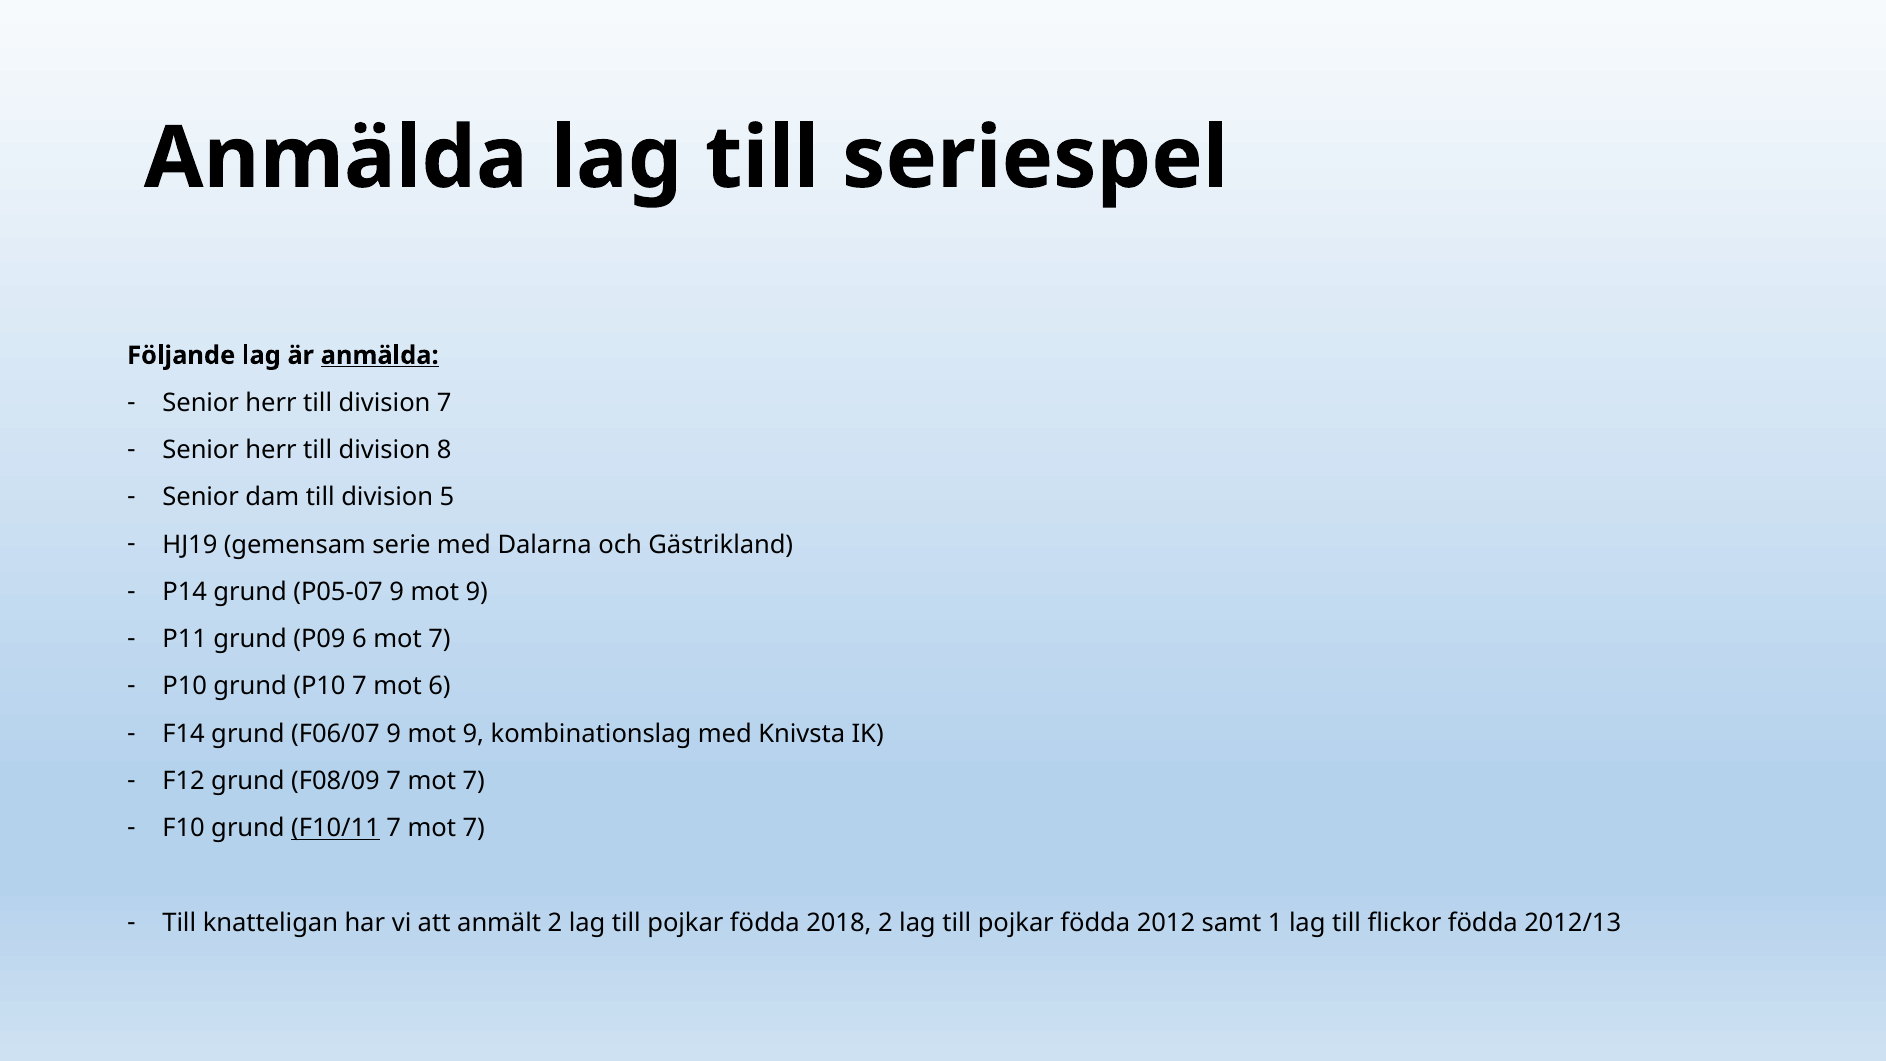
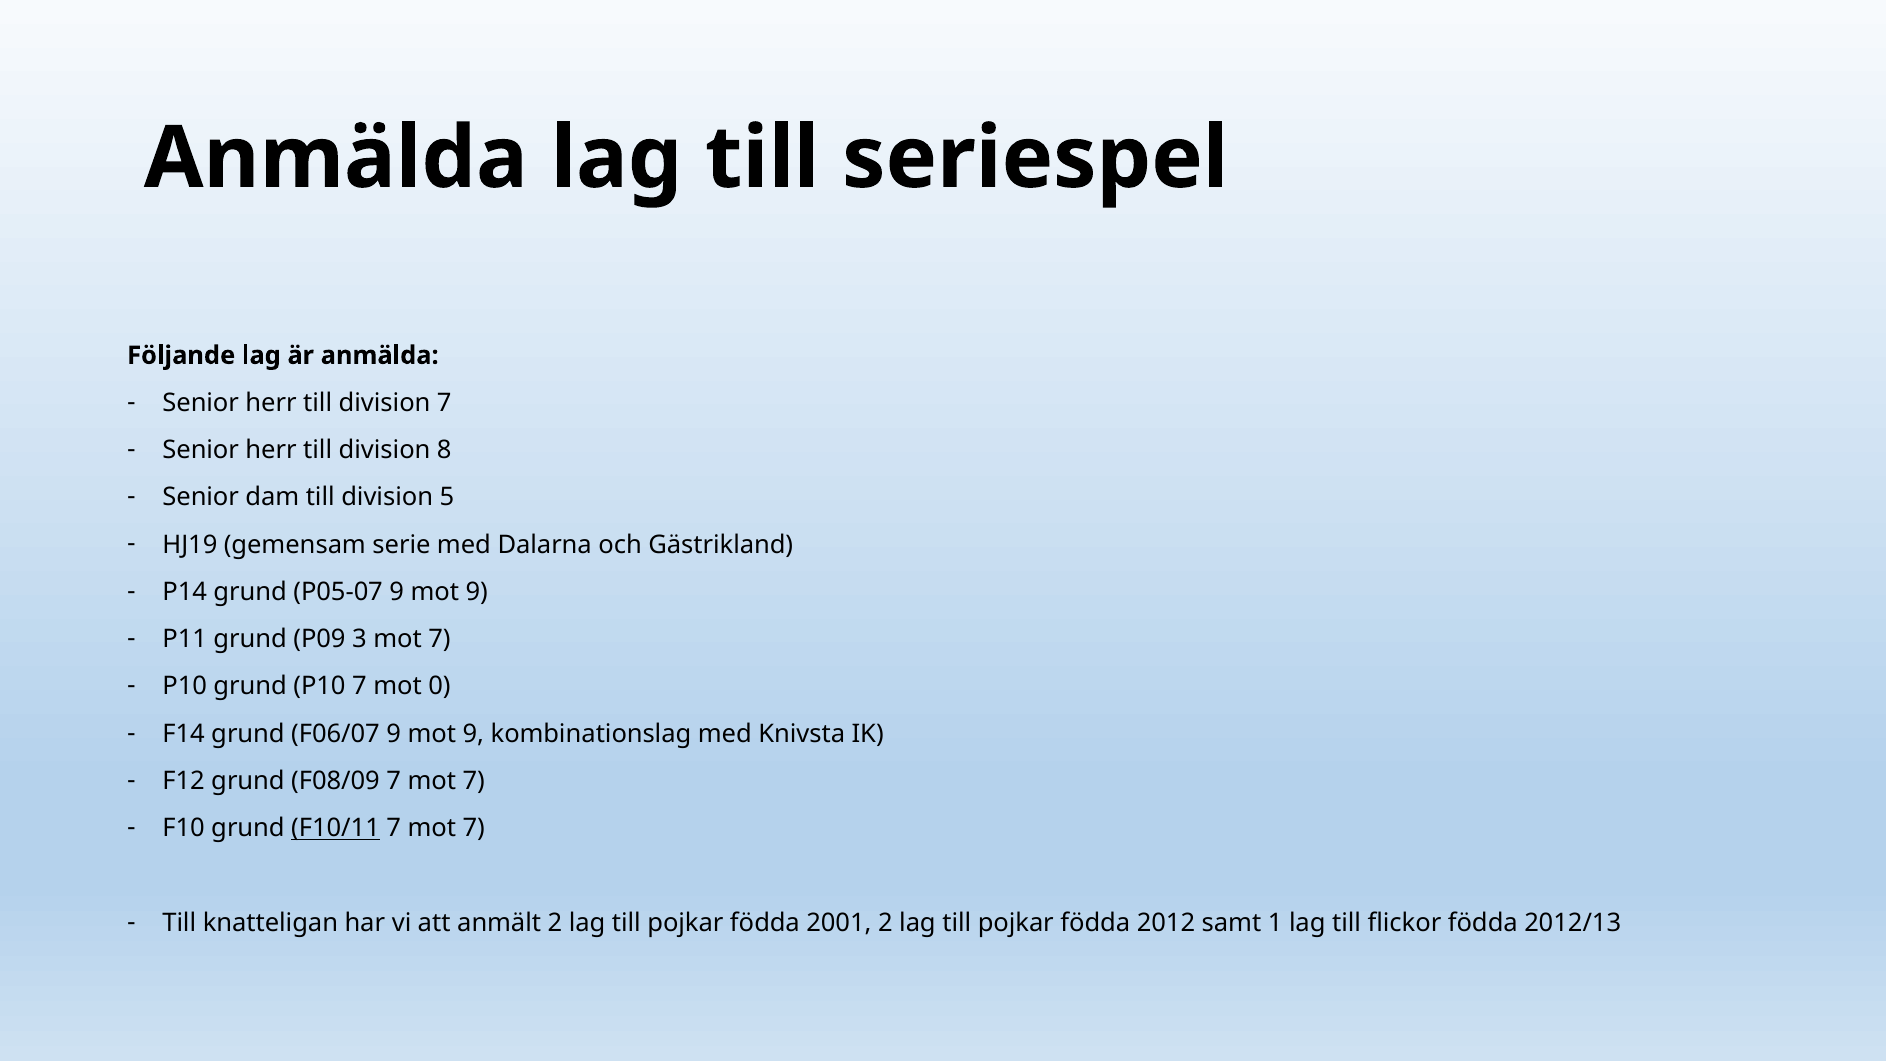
anmälda at (380, 355) underline: present -> none
P09 6: 6 -> 3
mot 6: 6 -> 0
2018: 2018 -> 2001
